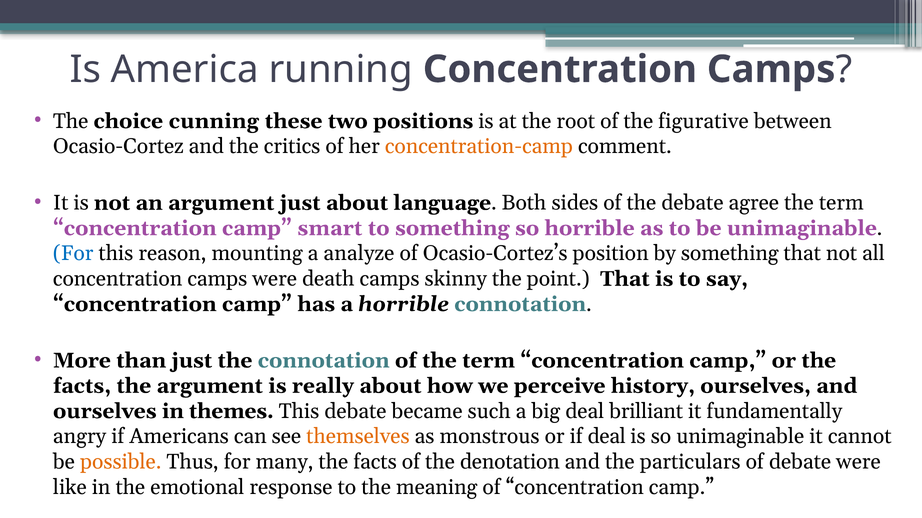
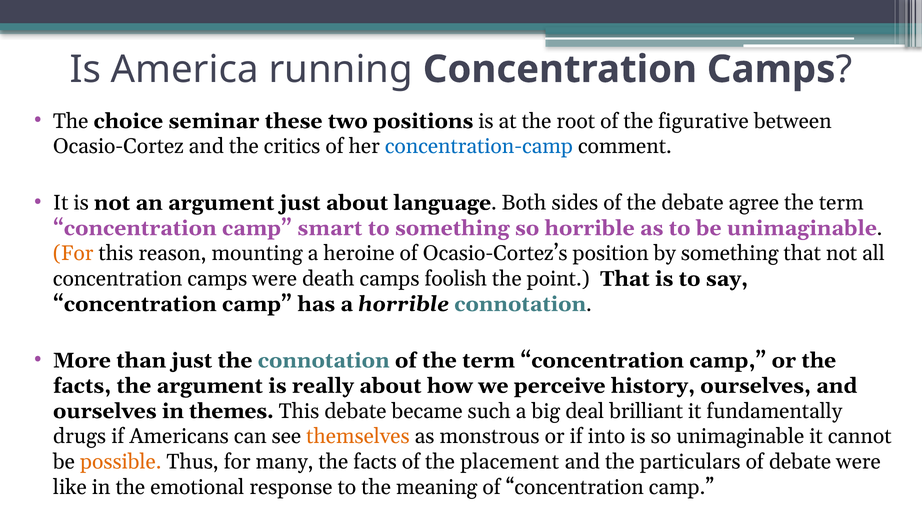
cunning: cunning -> seminar
concentration-camp colour: orange -> blue
For at (73, 254) colour: blue -> orange
analyze: analyze -> heroine
skinny: skinny -> foolish
angry: angry -> drugs
if deal: deal -> into
denotation: denotation -> placement
